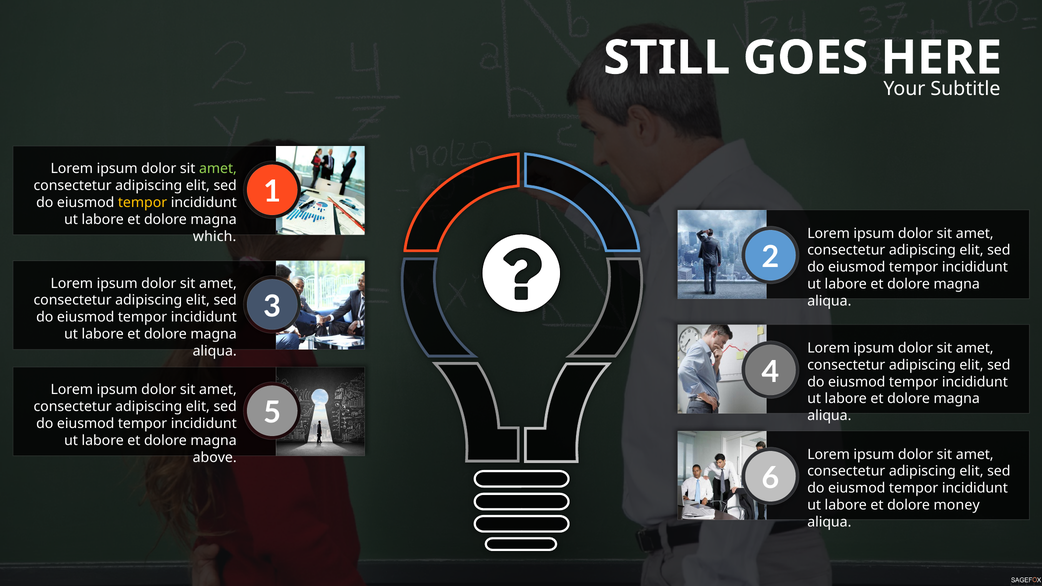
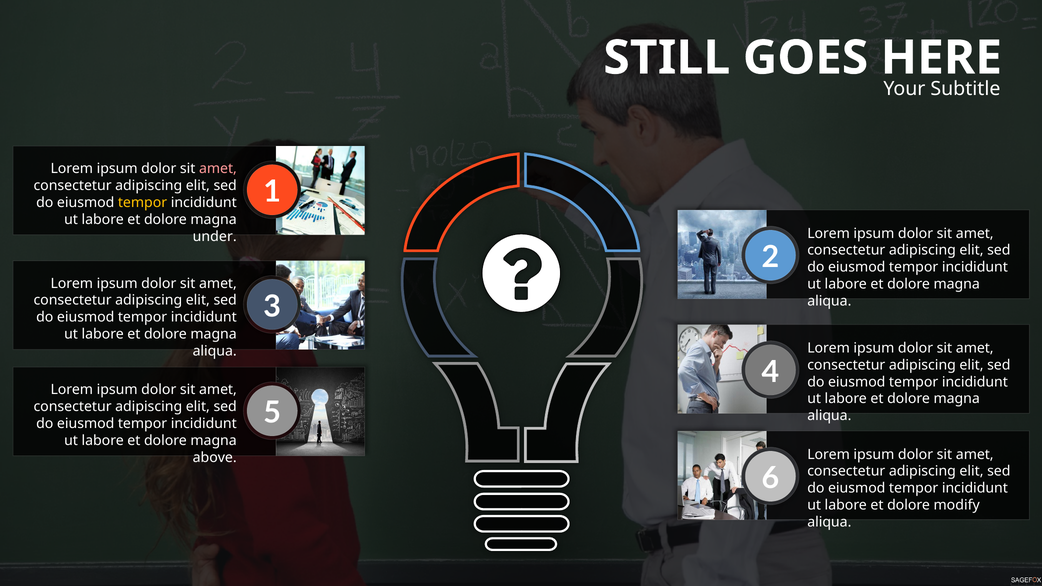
amet at (218, 169) colour: light green -> pink
which: which -> under
money: money -> modify
